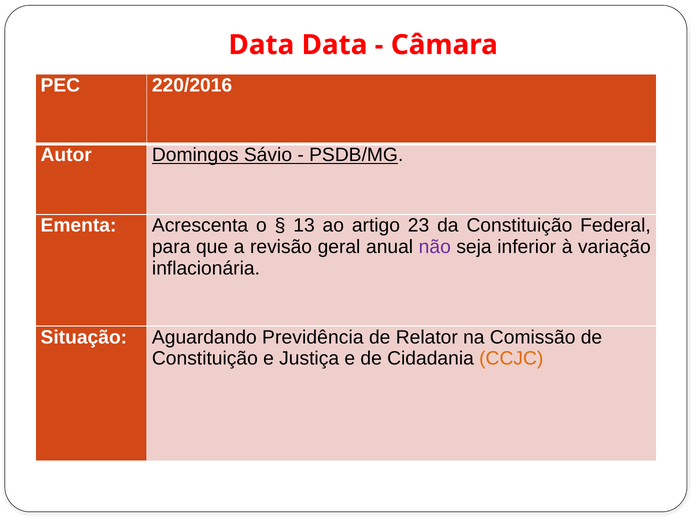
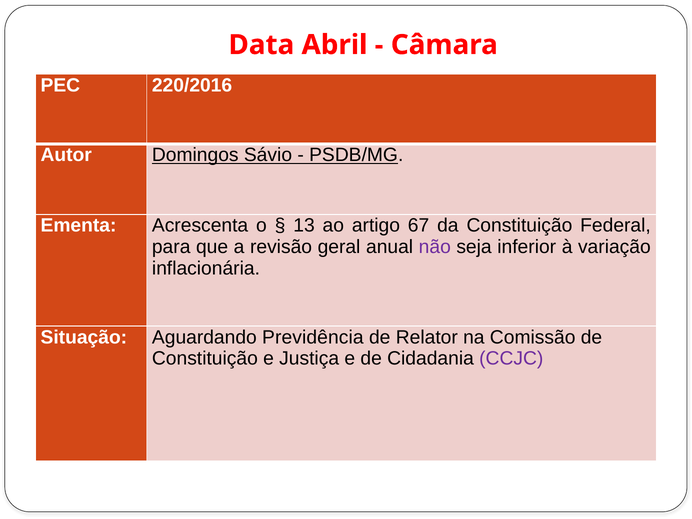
Data Data: Data -> Abril
23: 23 -> 67
CCJC colour: orange -> purple
